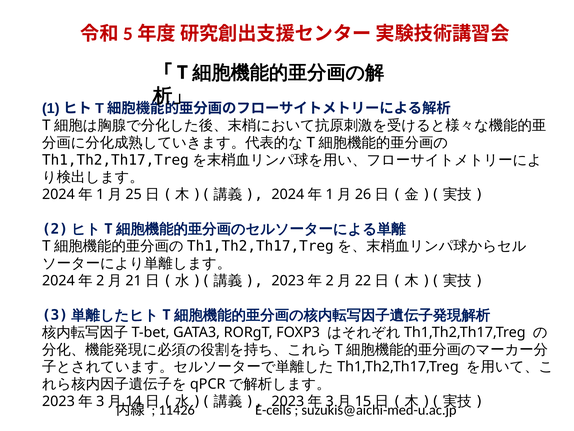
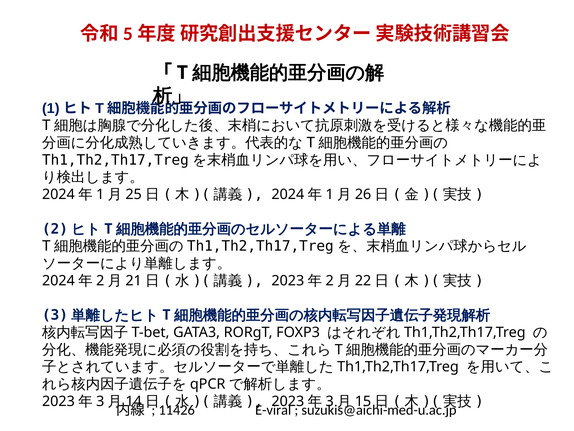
E-cells: E-cells -> E-viral
